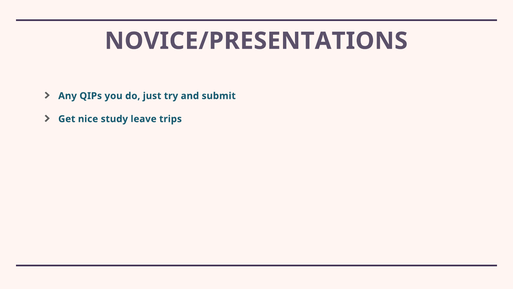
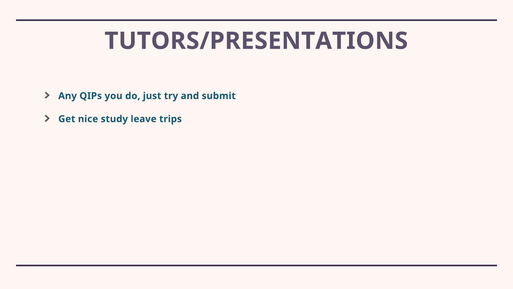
NOVICE/PRESENTATIONS: NOVICE/PRESENTATIONS -> TUTORS/PRESENTATIONS
